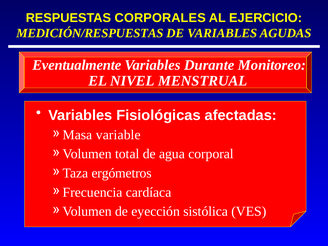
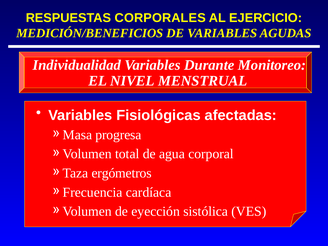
MEDICIÓN/RESPUESTAS: MEDICIÓN/RESPUESTAS -> MEDICIÓN/BENEFICIOS
Eventualmente: Eventualmente -> Individualidad
variable: variable -> progresa
